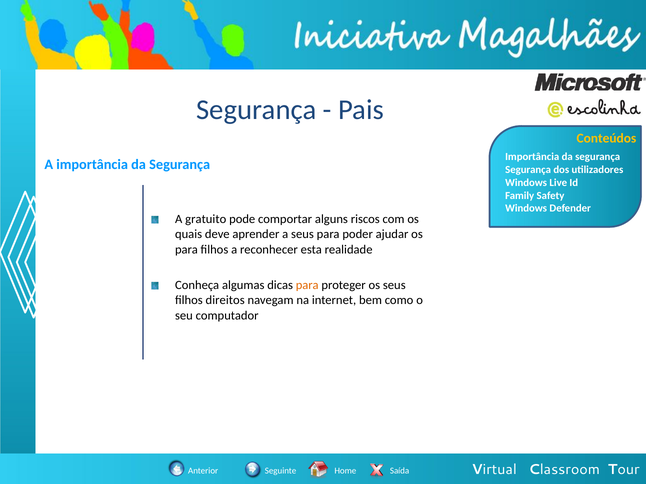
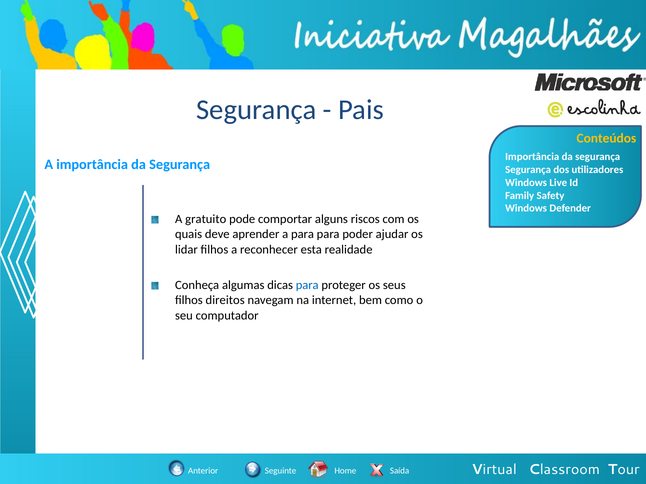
a seus: seus -> para
para at (186, 250): para -> lidar
para at (307, 285) colour: orange -> blue
